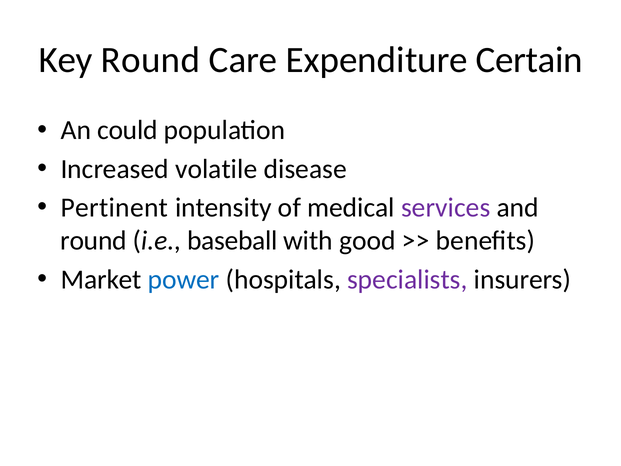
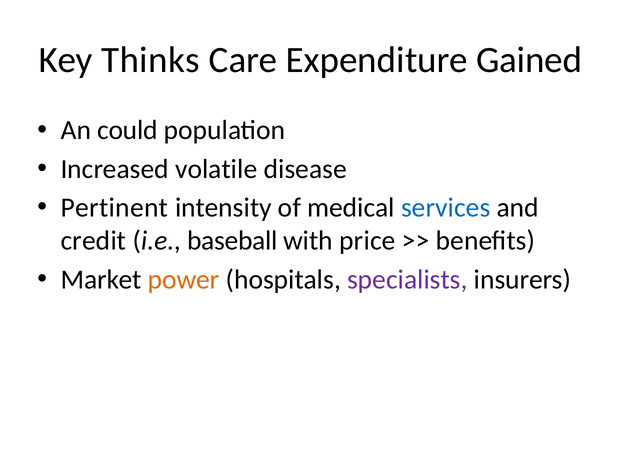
Key Round: Round -> Thinks
Certain: Certain -> Gained
services colour: purple -> blue
round at (94, 241): round -> credit
good: good -> price
power colour: blue -> orange
